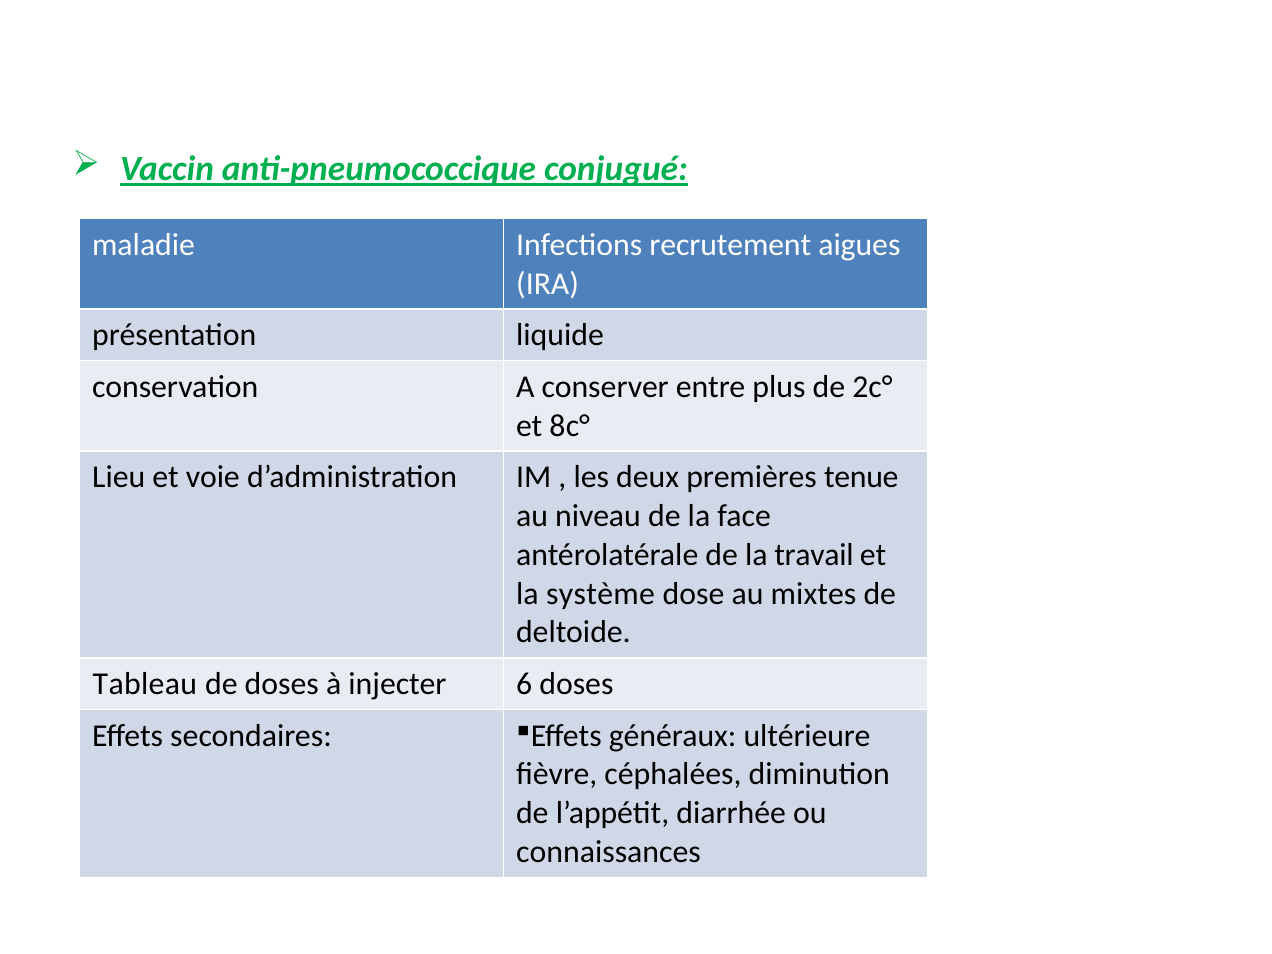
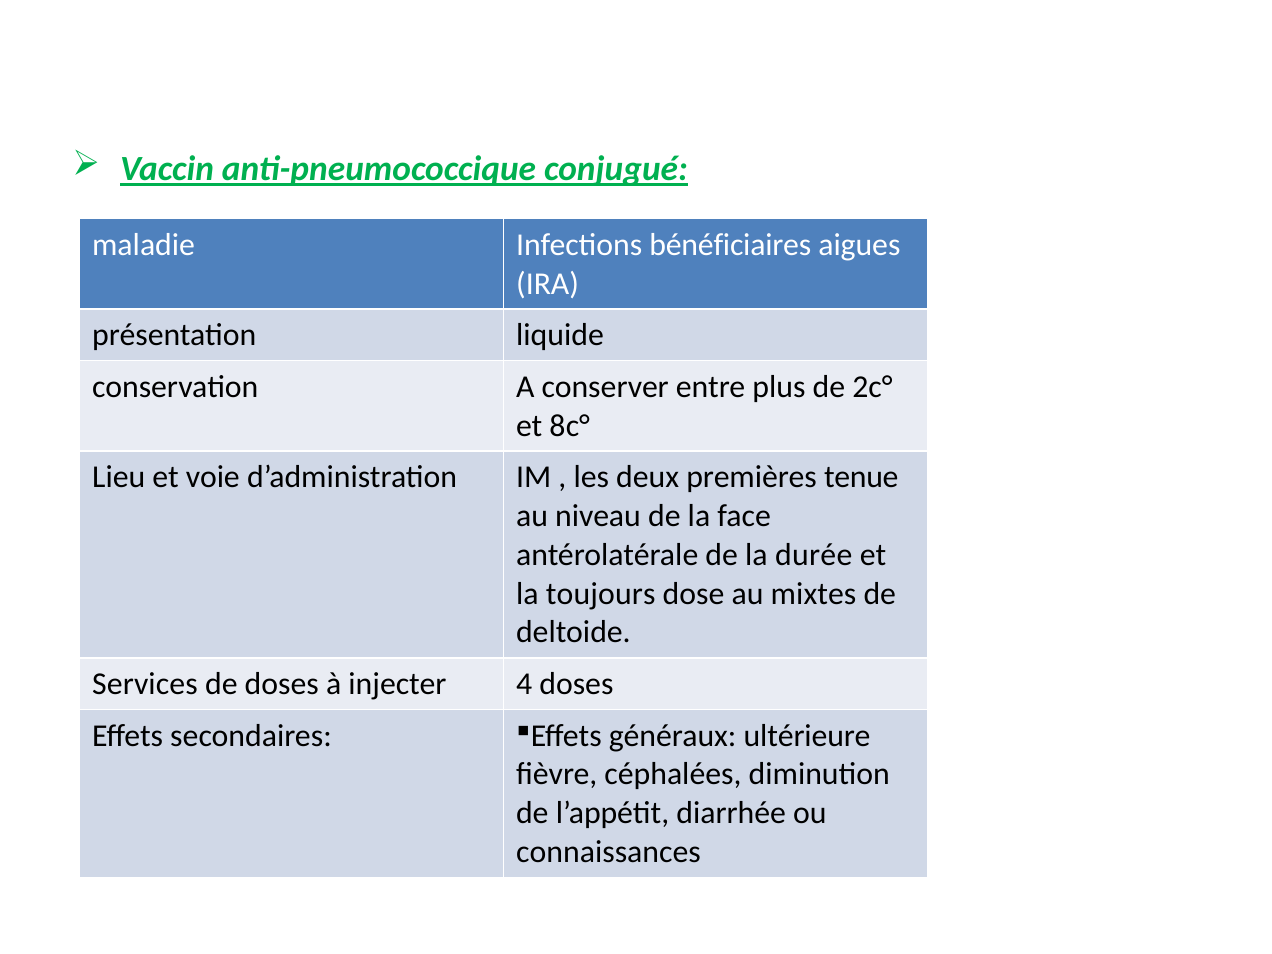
recrutement: recrutement -> bénéficiaires
travail: travail -> durée
système: système -> toujours
Tableau: Tableau -> Services
6: 6 -> 4
